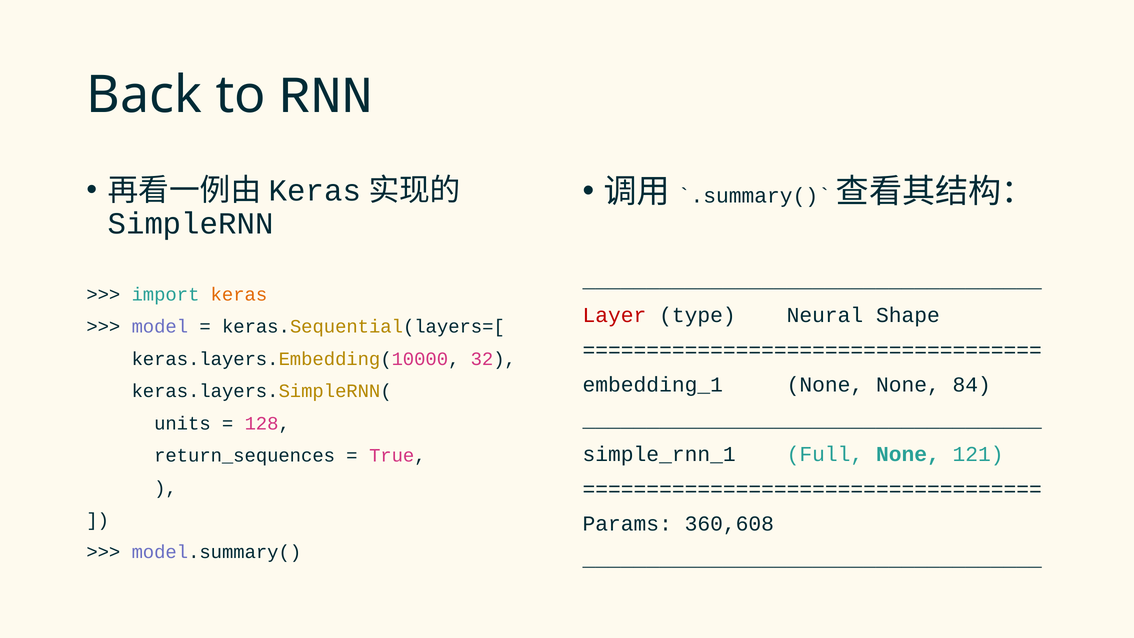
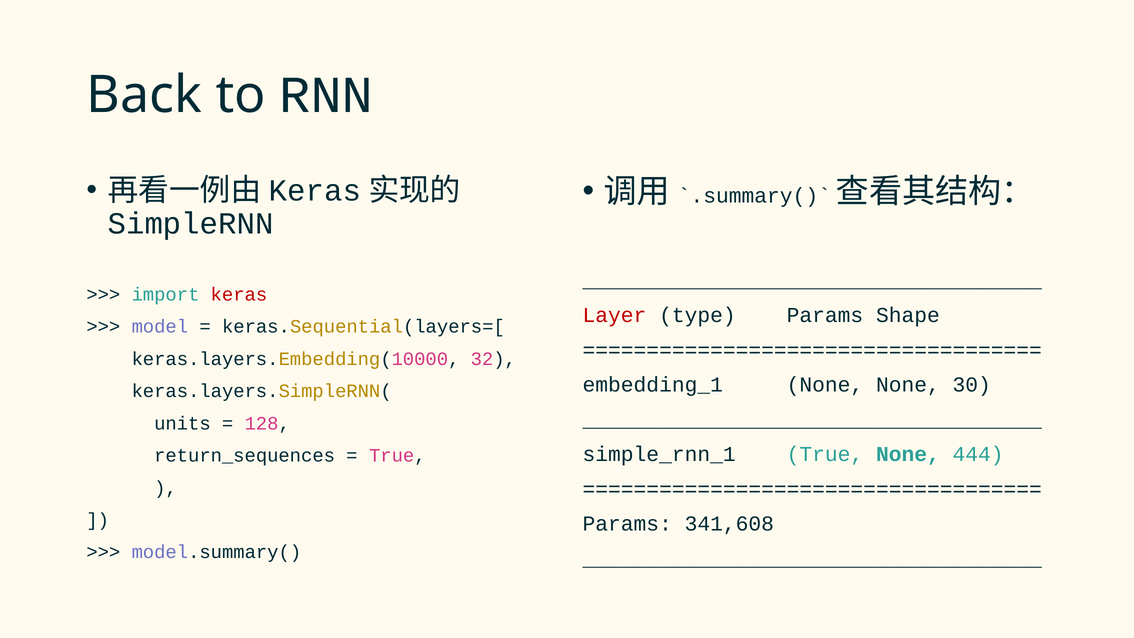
keras colour: orange -> red
type Neural: Neural -> Params
84: 84 -> 30
simple_rnn_1 Full: Full -> True
121: 121 -> 444
360,608: 360,608 -> 341,608
